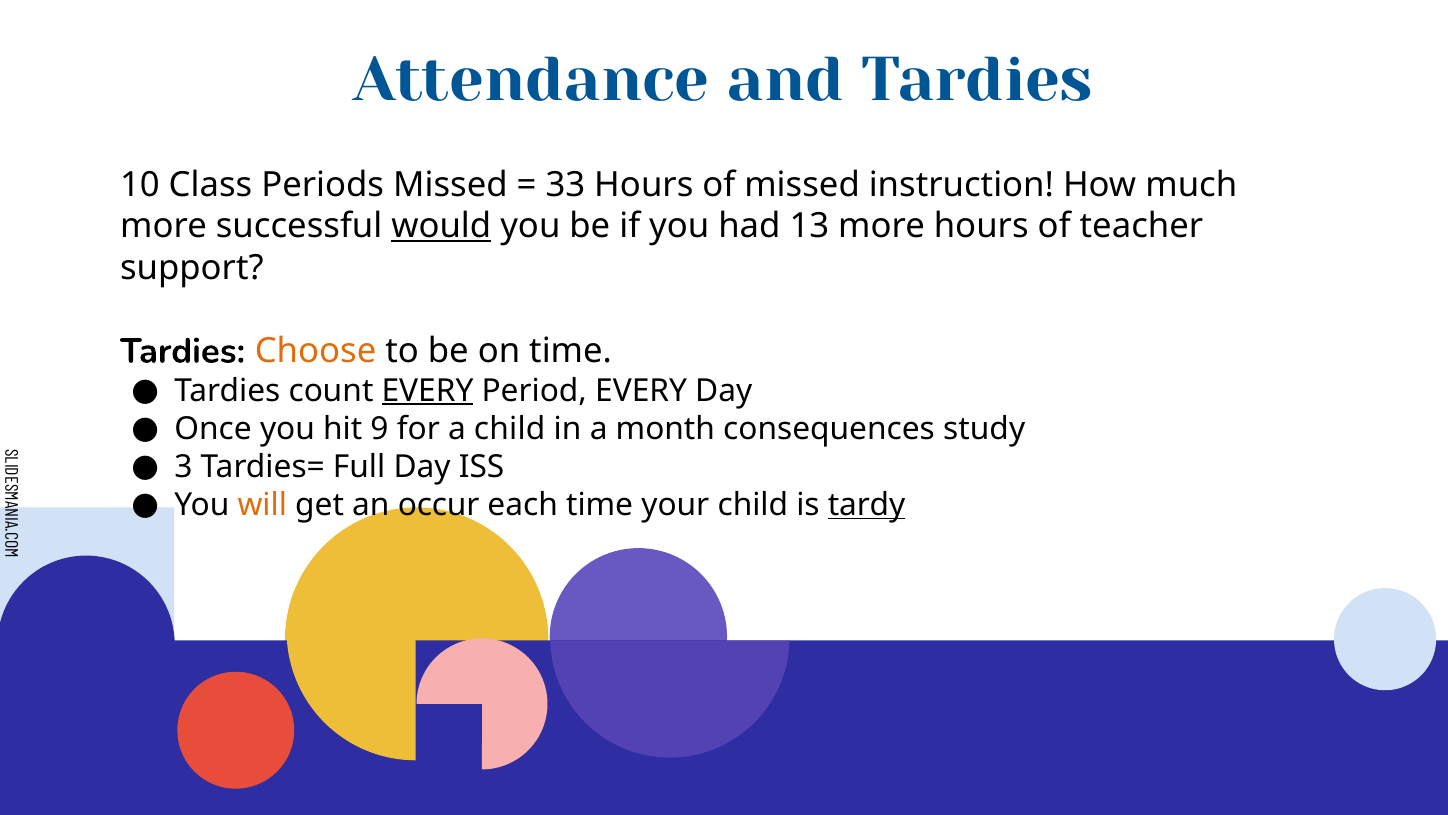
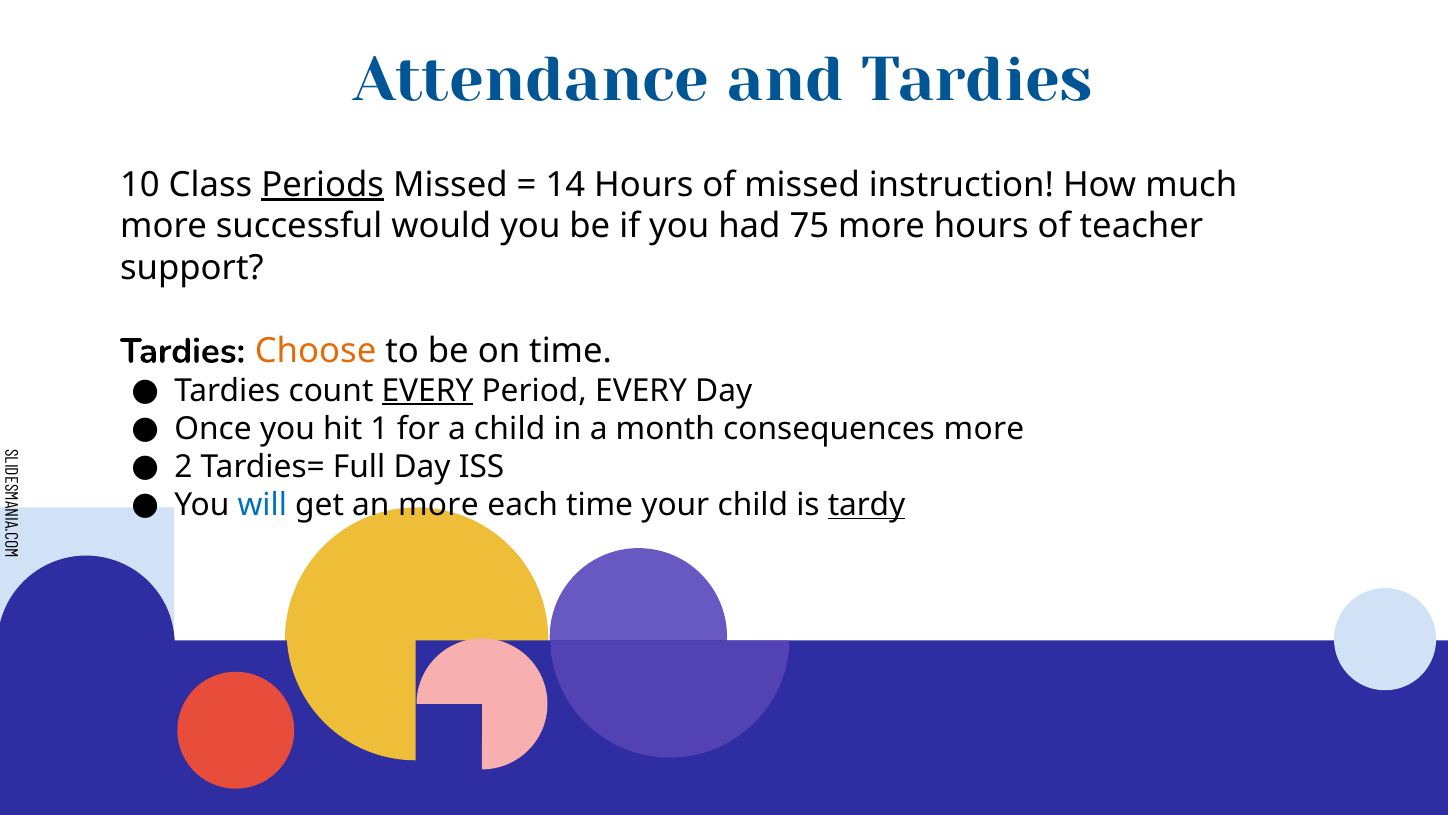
Periods underline: none -> present
33: 33 -> 14
would underline: present -> none
13: 13 -> 75
9: 9 -> 1
consequences study: study -> more
3: 3 -> 2
will colour: orange -> blue
an occur: occur -> more
